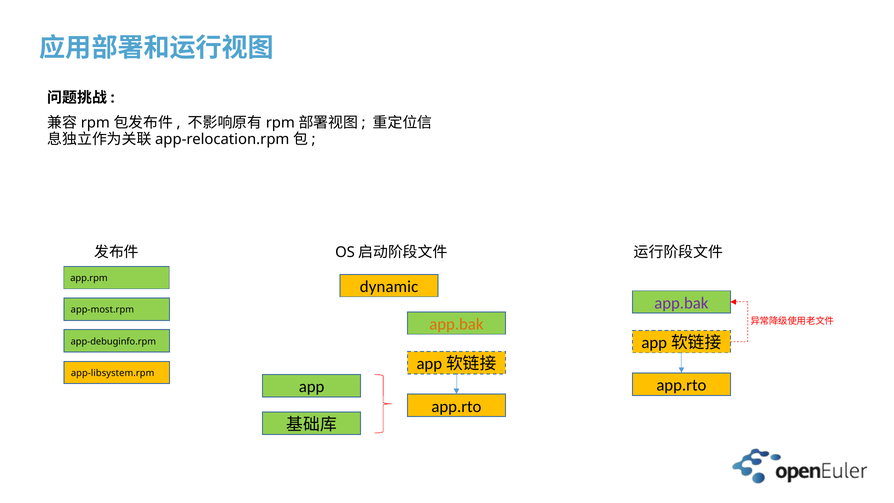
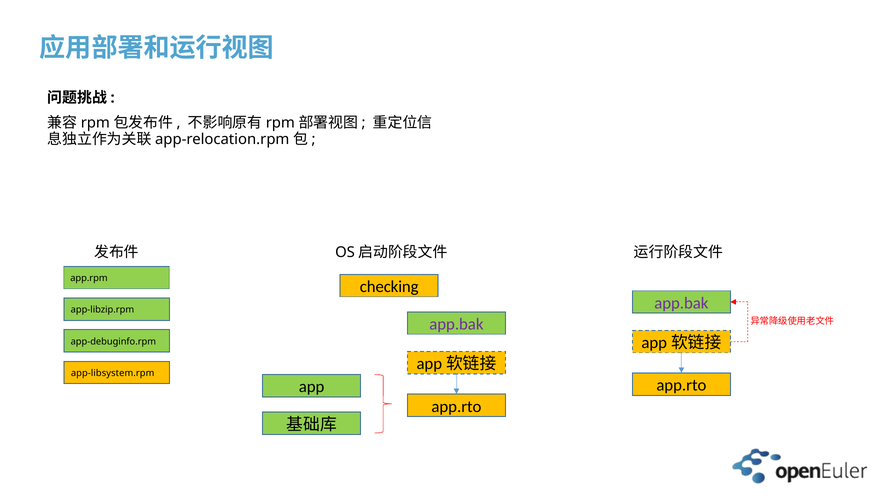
dynamic: dynamic -> checking
app-most.rpm: app-most.rpm -> app-libzip.rpm
app.bak at (456, 324) colour: orange -> purple
